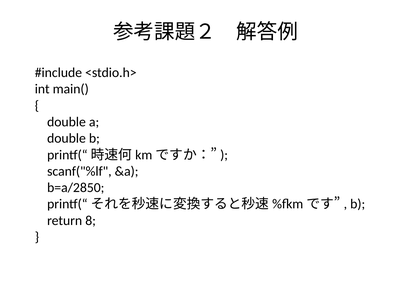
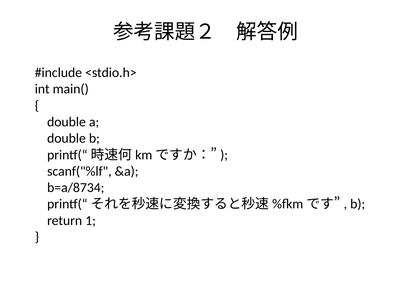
b=a/2850: b=a/2850 -> b=a/8734
8: 8 -> 1
